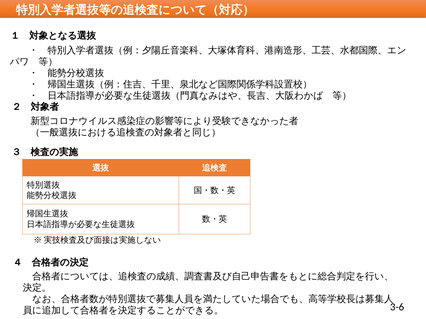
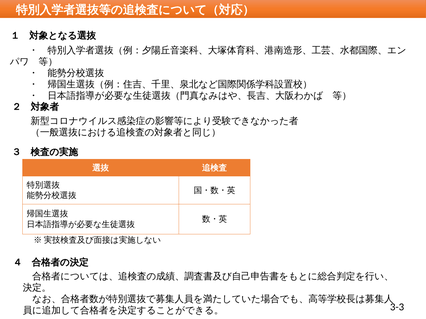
3-6: 3-6 -> 3-3
